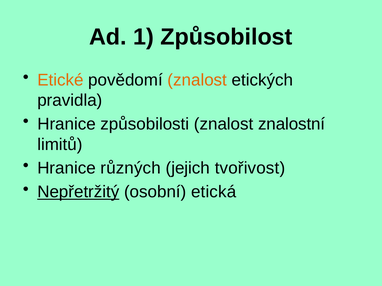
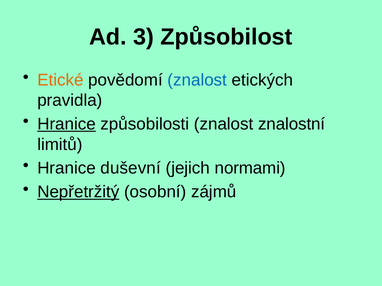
1: 1 -> 3
znalost at (197, 80) colour: orange -> blue
Hranice at (66, 124) underline: none -> present
různých: různých -> duševní
tvořivost: tvořivost -> normami
etická: etická -> zájmů
